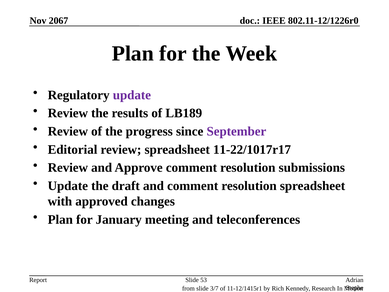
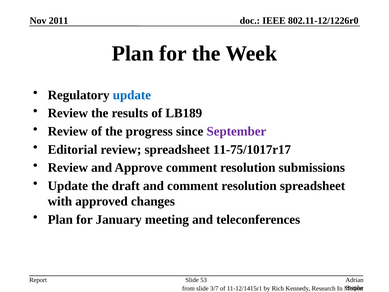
2067: 2067 -> 2011
update at (132, 95) colour: purple -> blue
11-22/1017r17: 11-22/1017r17 -> 11-75/1017r17
